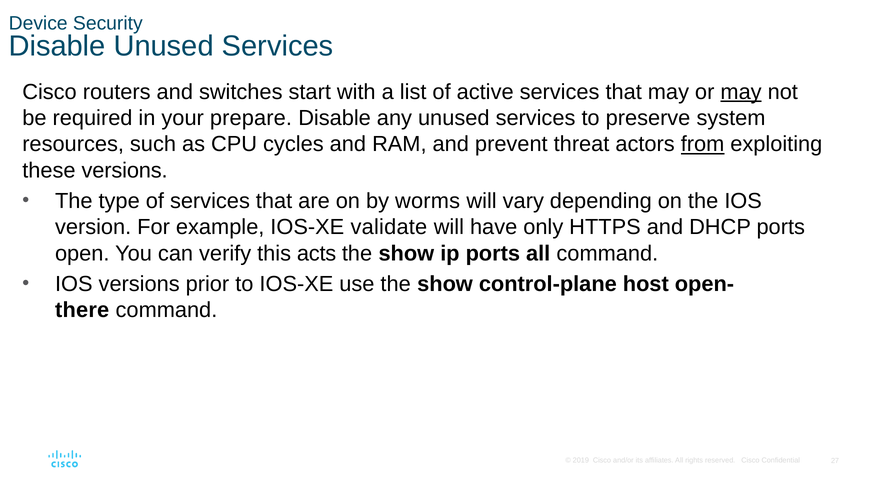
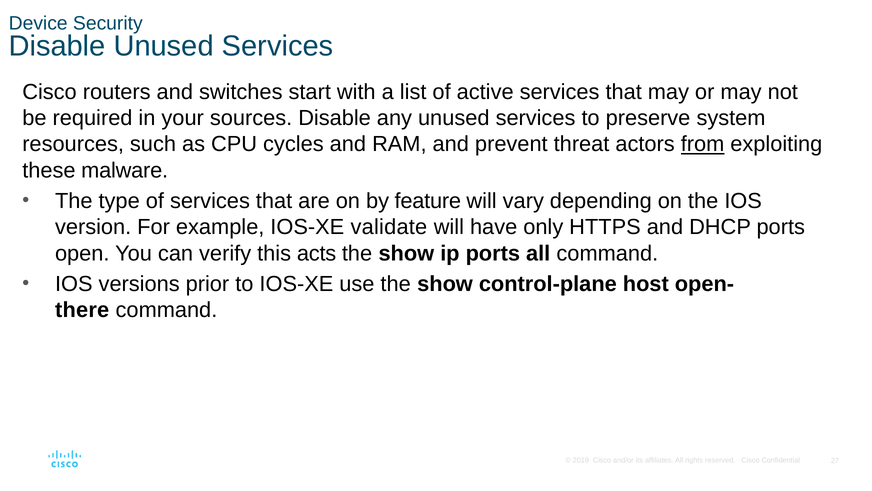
may at (741, 92) underline: present -> none
prepare: prepare -> sources
these versions: versions -> malware
worms: worms -> feature
